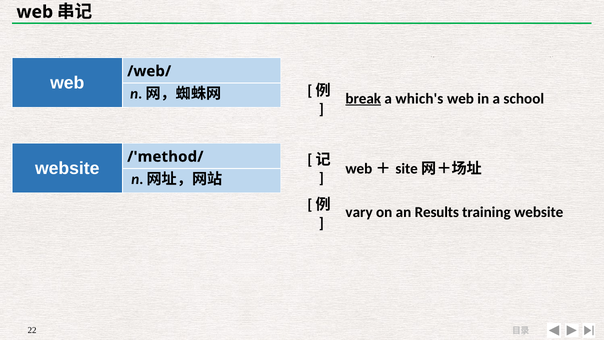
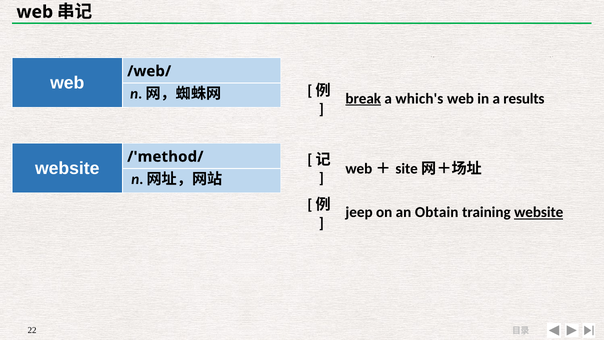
school: school -> results
vary: vary -> jeep
Results: Results -> Obtain
website at (539, 212) underline: none -> present
